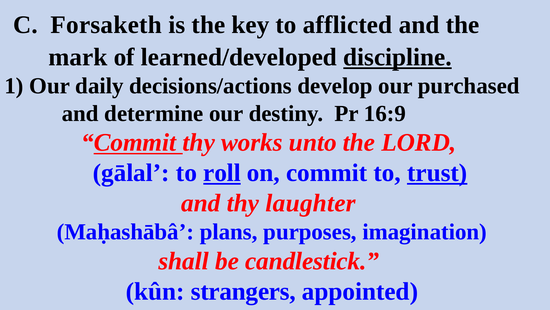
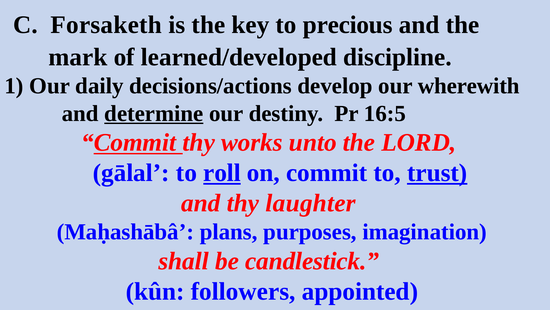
afflicted: afflicted -> precious
discipline underline: present -> none
purchased: purchased -> wherewith
determine underline: none -> present
16:9: 16:9 -> 16:5
strangers: strangers -> followers
